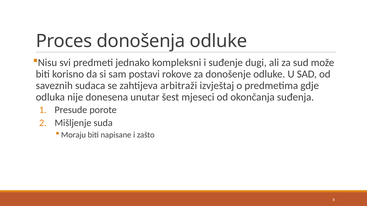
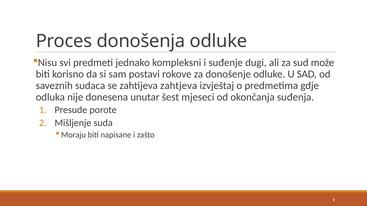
arbitraži: arbitraži -> zahtjeva
